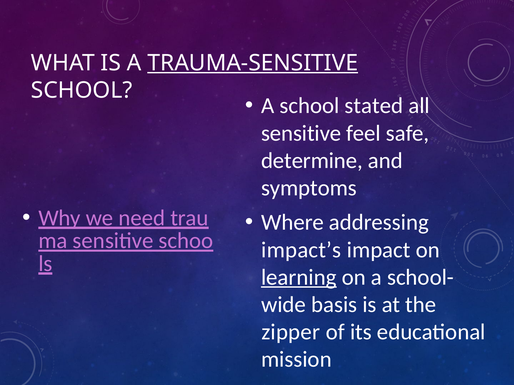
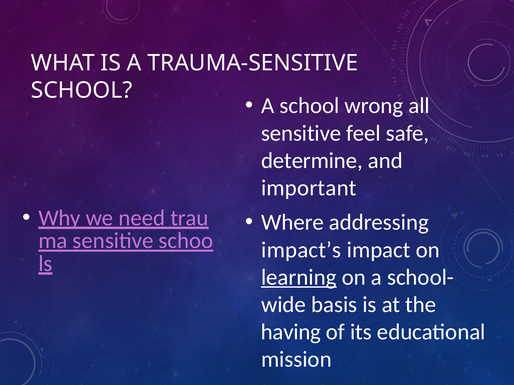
TRAUMA-SENSITIVE underline: present -> none
stated: stated -> wrong
symptoms: symptoms -> important
zipper: zipper -> having
